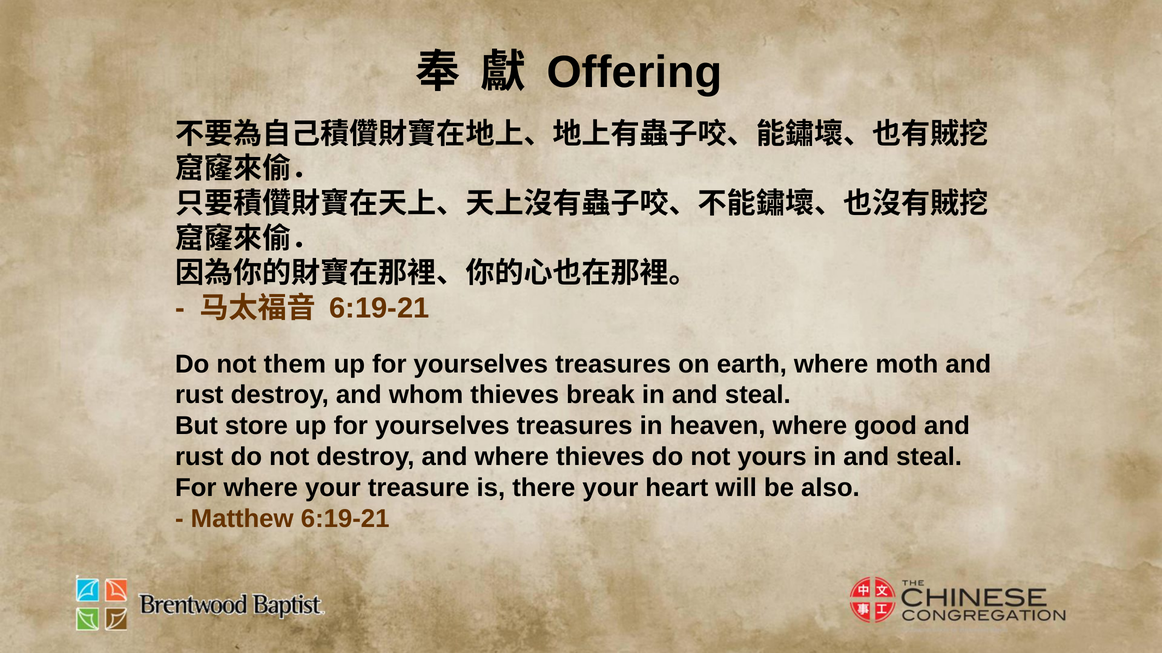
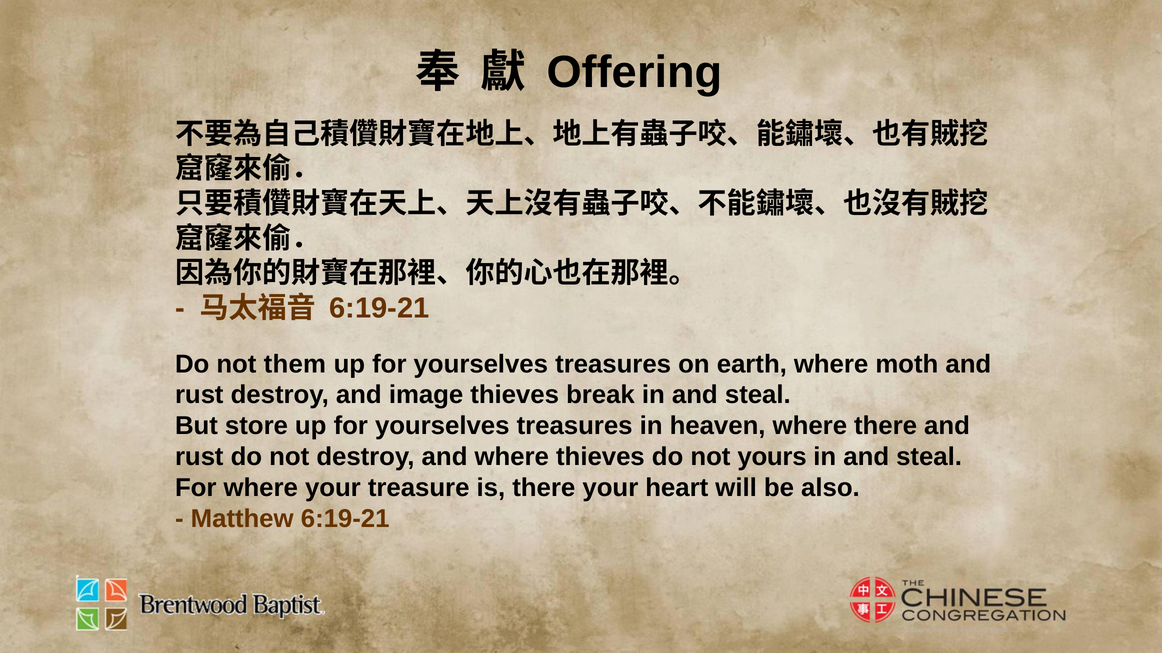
whom: whom -> image
where good: good -> there
